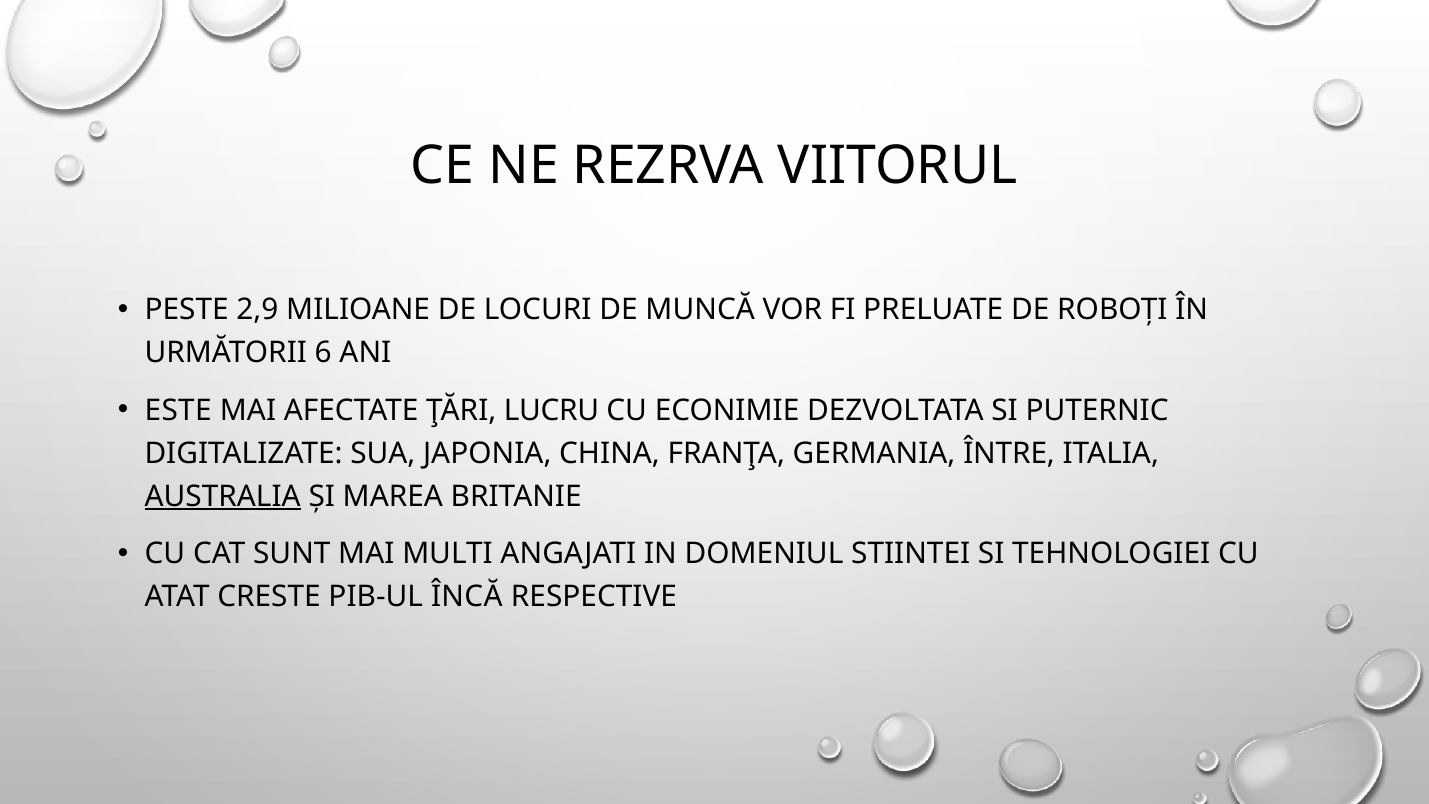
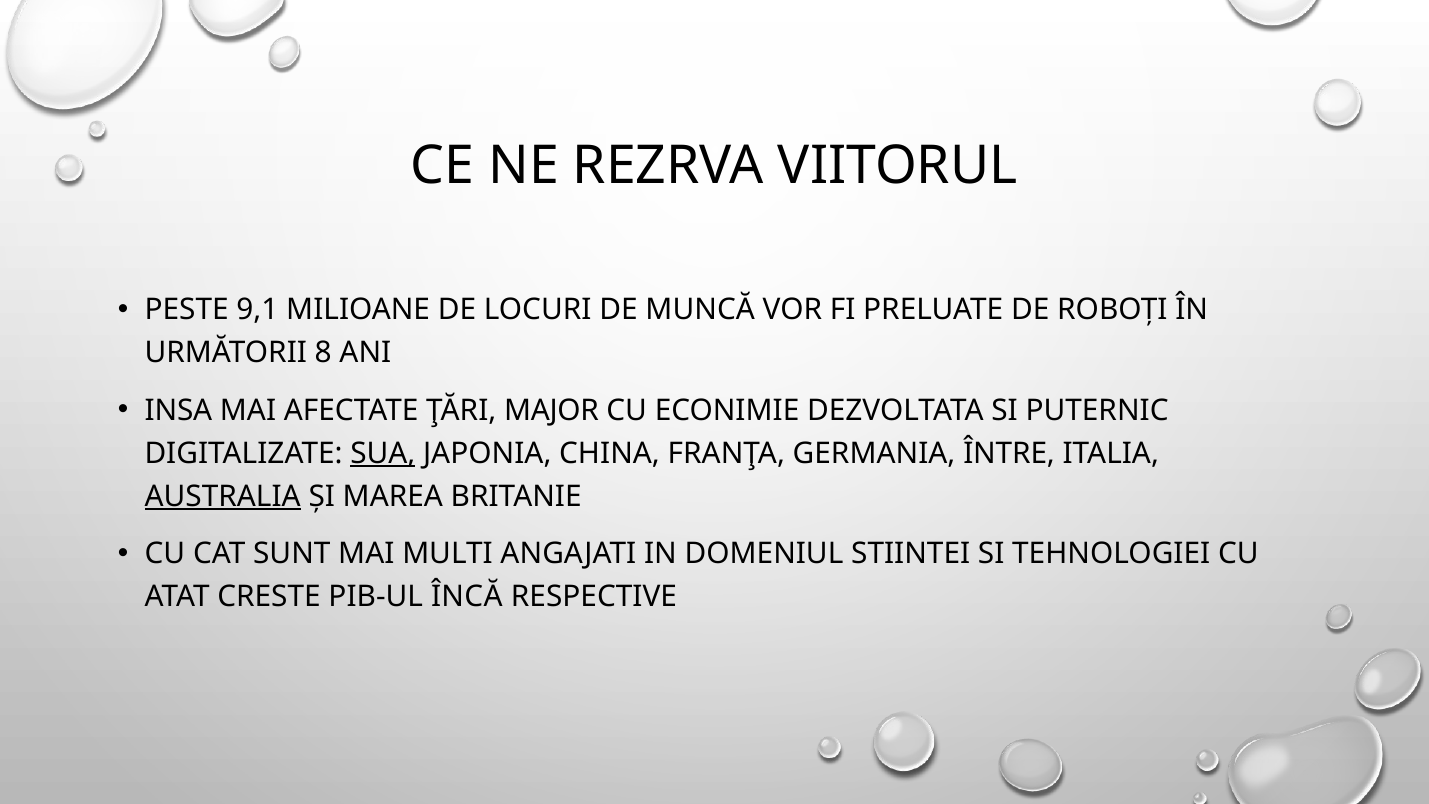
2,9: 2,9 -> 9,1
6: 6 -> 8
ESTE: ESTE -> INSA
LUCRU: LUCRU -> MAJOR
SUA underline: none -> present
